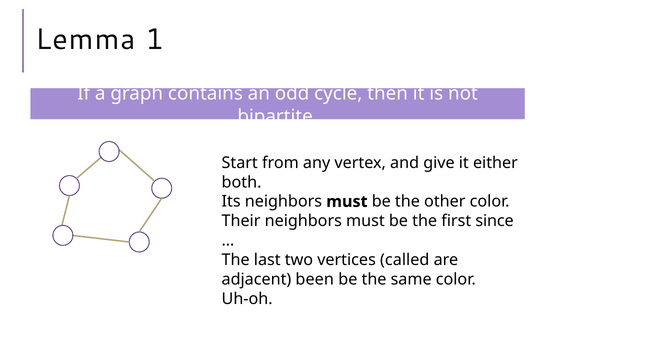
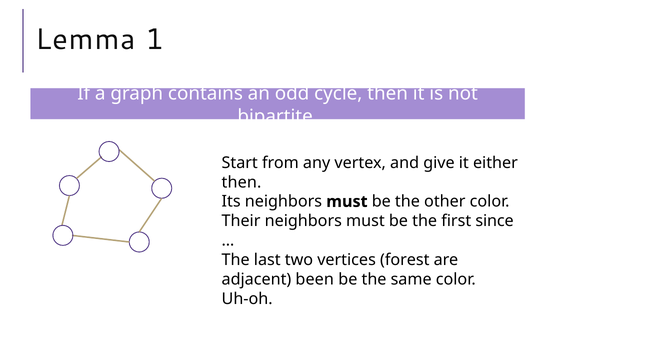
both at (242, 182): both -> then
called: called -> forest
